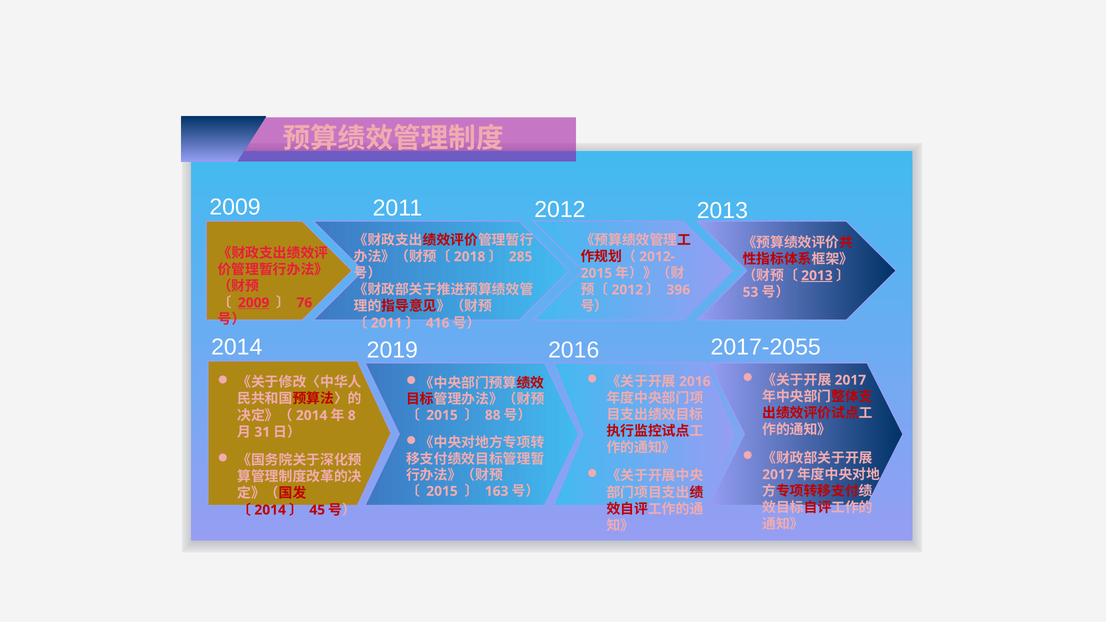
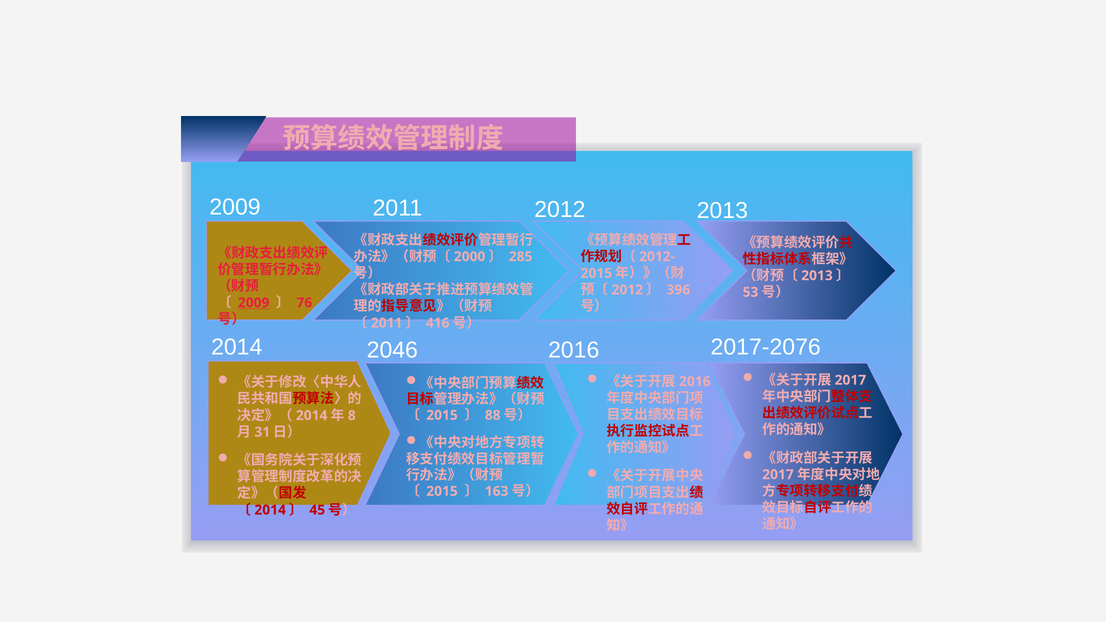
2018: 2018 -> 2000
2013 at (817, 276) underline: present -> none
2017-2055: 2017-2055 -> 2017-2076
2019: 2019 -> 2046
